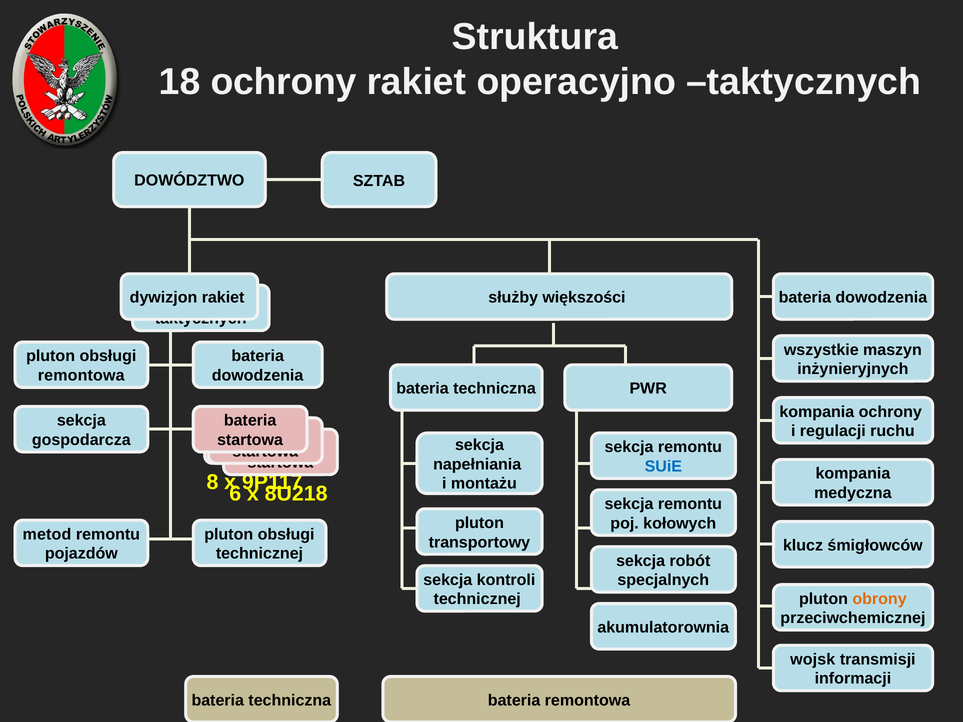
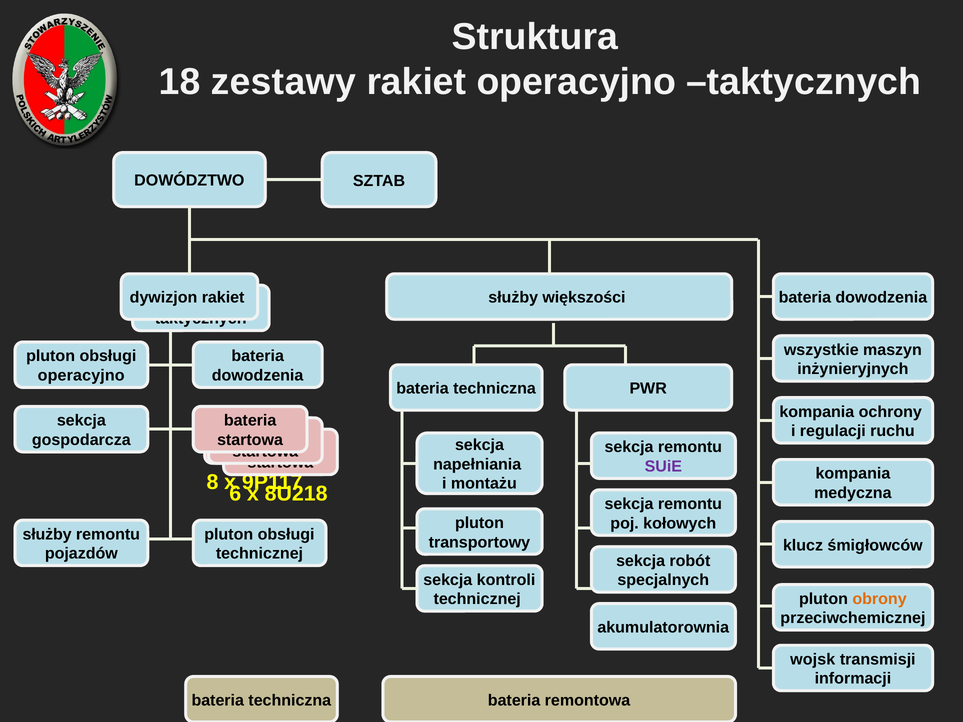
18 ochrony: ochrony -> zestawy
remontowa at (81, 376): remontowa -> operacyjno
SUiE colour: blue -> purple
metod at (47, 535): metod -> służby
